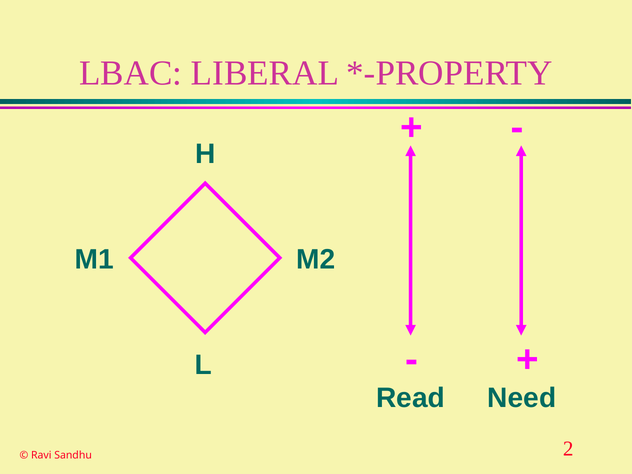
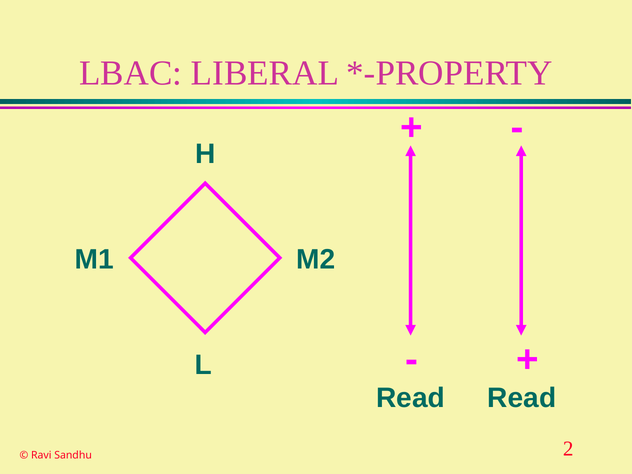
Read Need: Need -> Read
